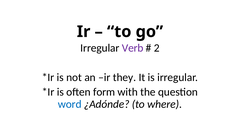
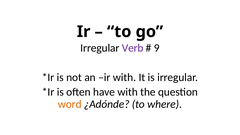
2: 2 -> 9
ir they: they -> with
form: form -> have
word colour: blue -> orange
